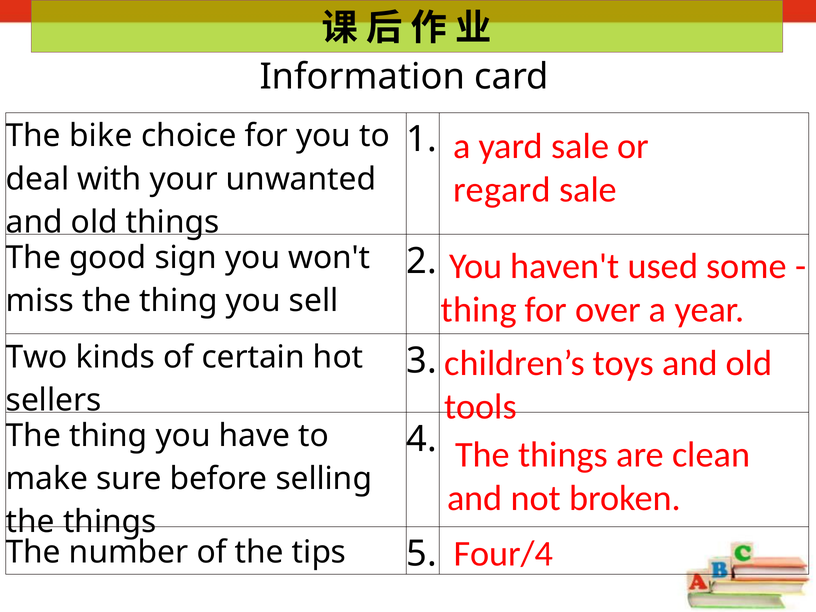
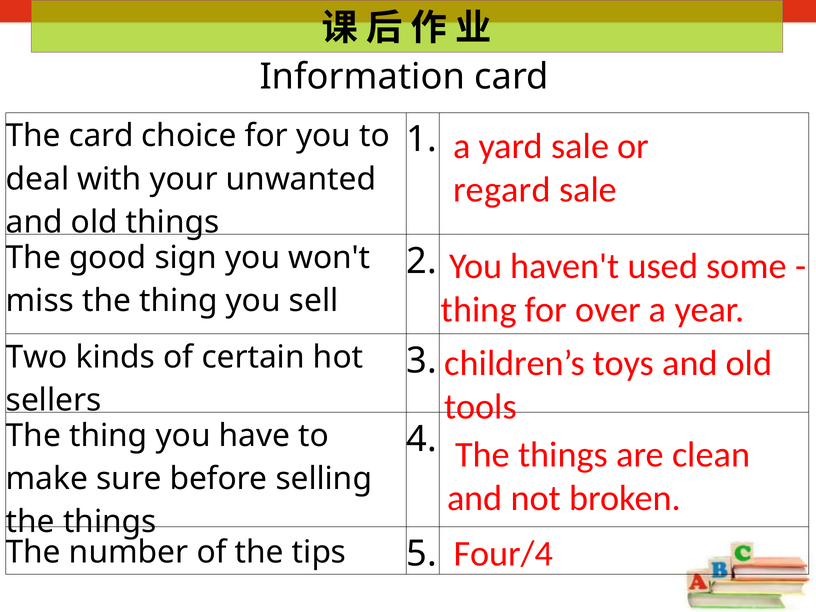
The bike: bike -> card
